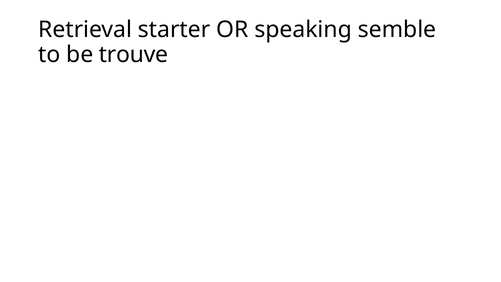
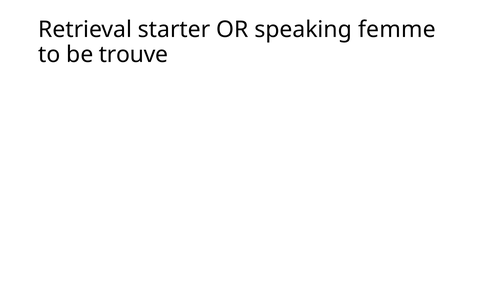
semble: semble -> femme
